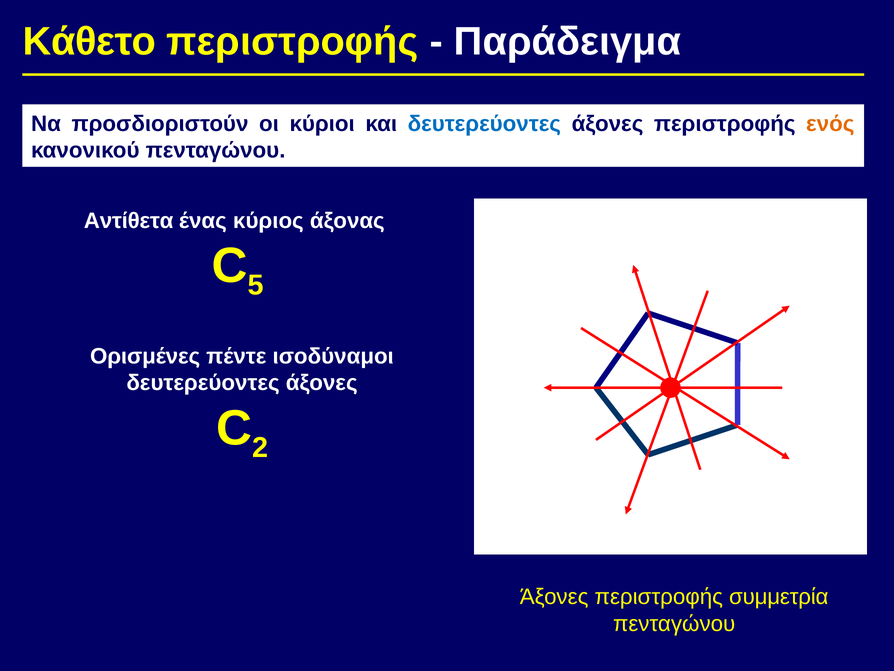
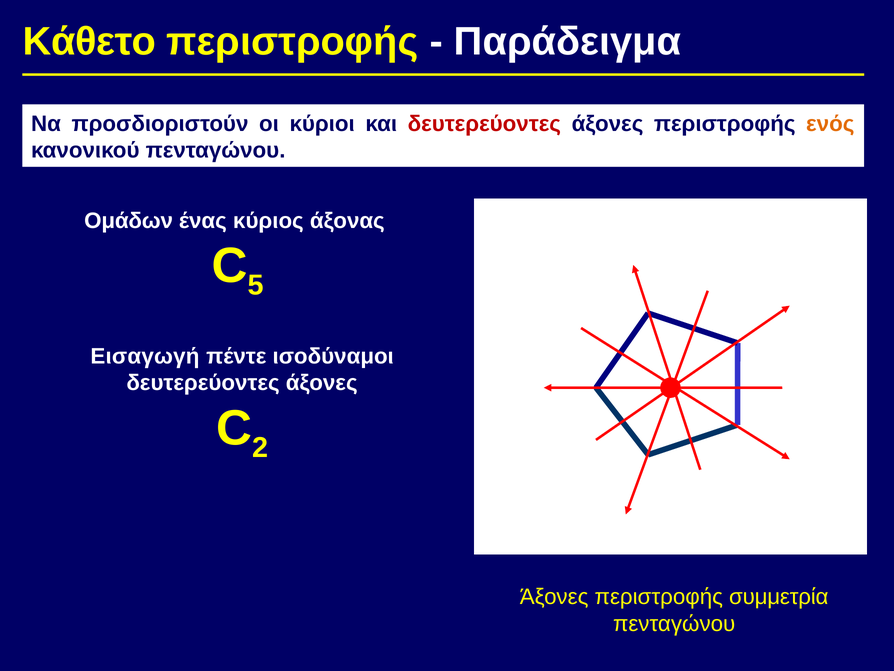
δευτερεύοντες at (484, 124) colour: blue -> red
Αντίθετα: Αντίθετα -> Ομάδων
Ορισμένες: Ορισμένες -> Εισαγωγή
